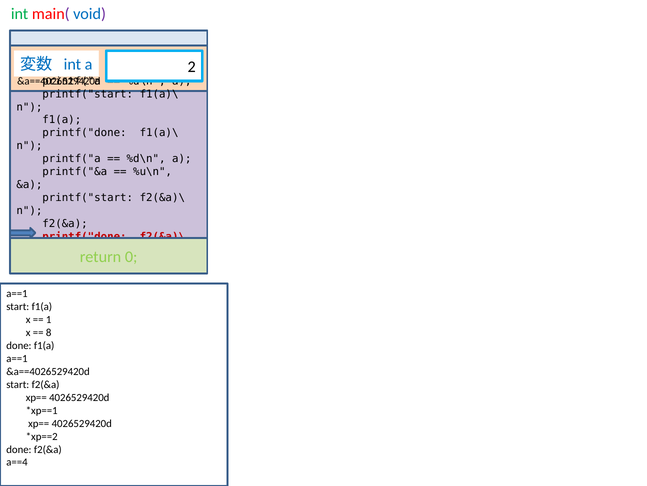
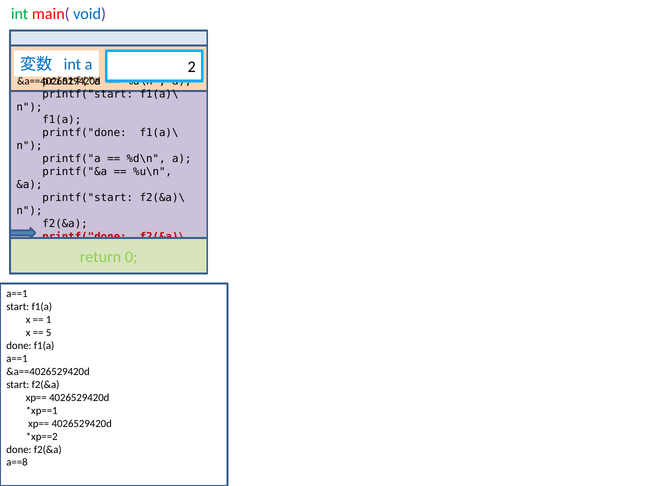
8: 8 -> 5
a==4: a==4 -> a==8
